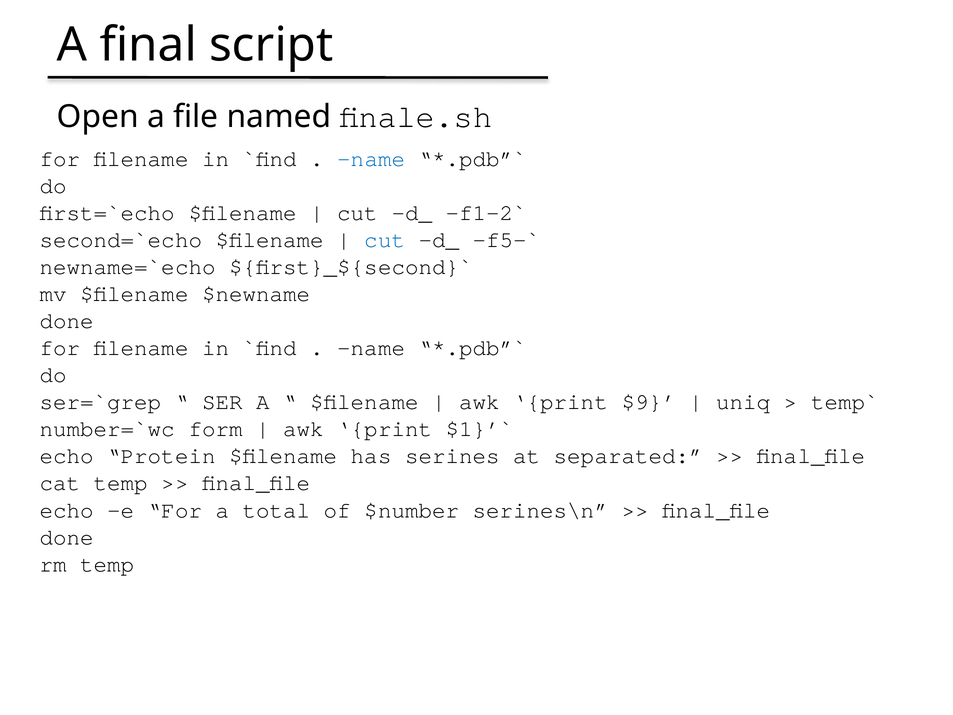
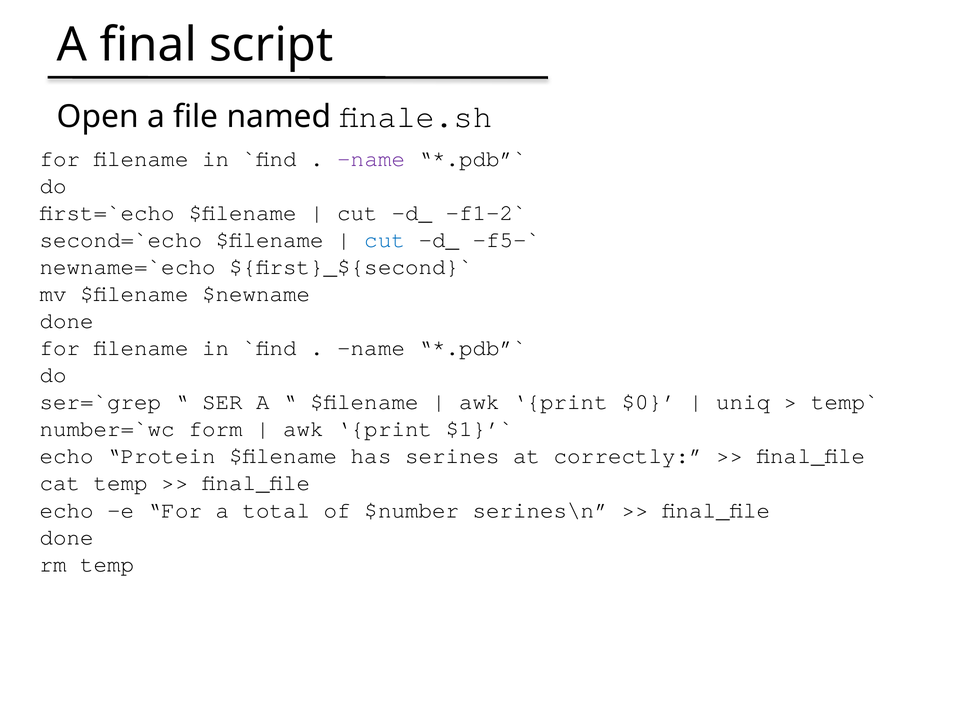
name at (371, 159) colour: blue -> purple
$9: $9 -> $0
separated: separated -> correctly
